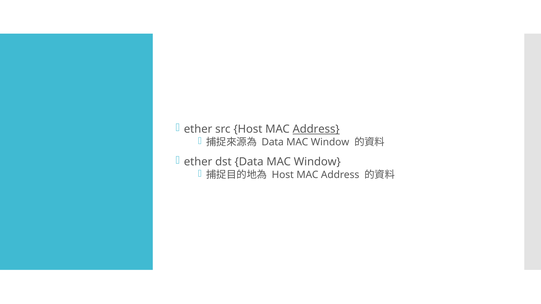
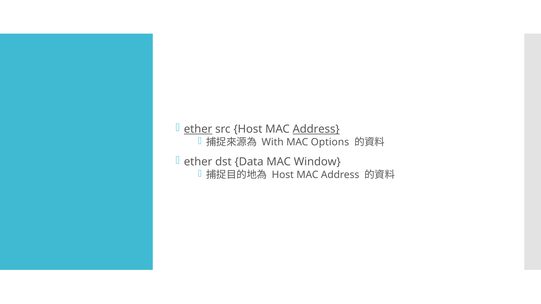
ether at (198, 129) underline: none -> present
Data at (273, 142): Data -> With
Window at (330, 142): Window -> Options
